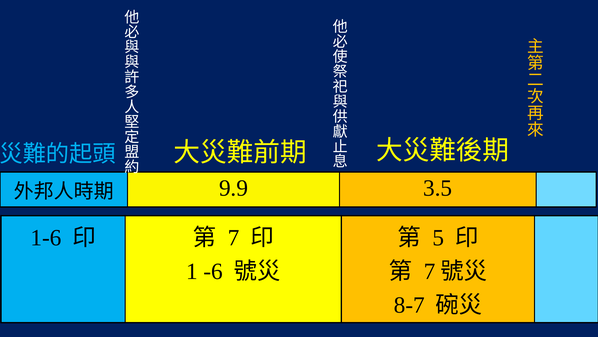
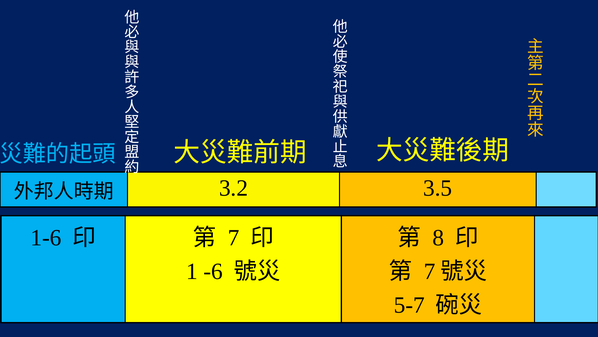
9.9: 9.9 -> 3.2
5: 5 -> 8
8-7: 8-7 -> 5-7
